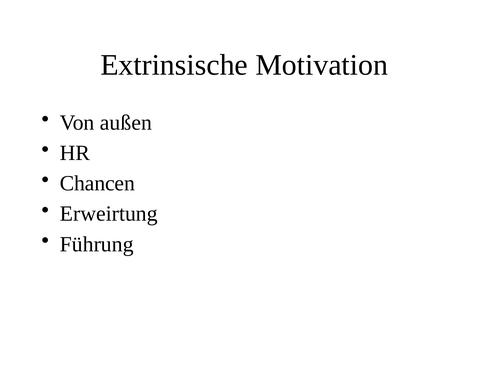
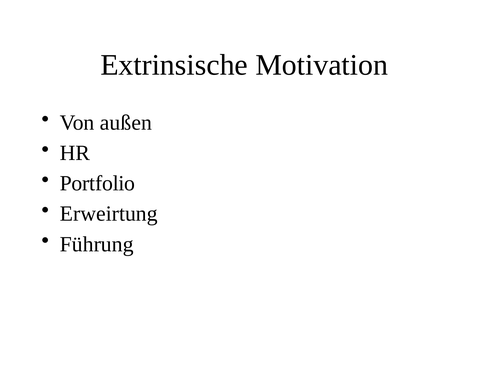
Chancen: Chancen -> Portfolio
